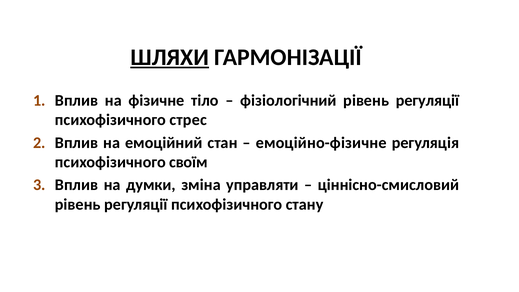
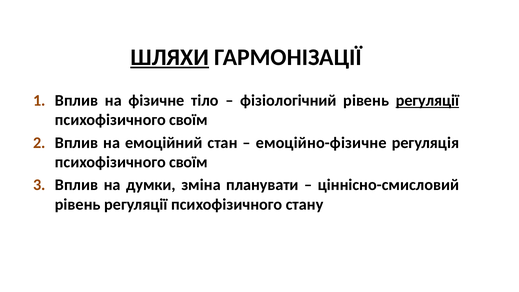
регуляції at (428, 100) underline: none -> present
стрес at (188, 120): стрес -> своїм
управляти: управляти -> планувати
